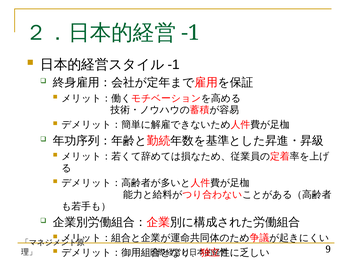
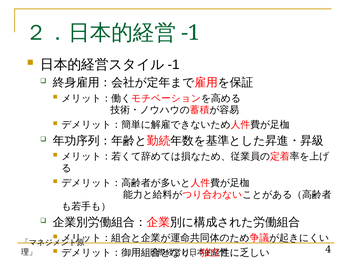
9: 9 -> 4
